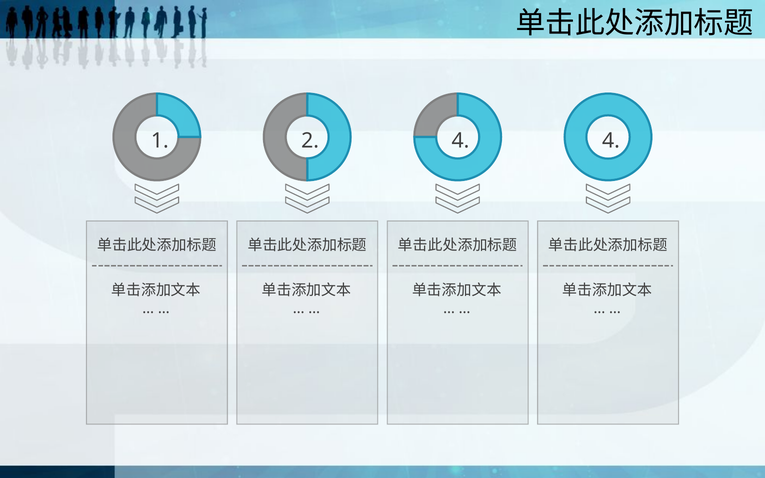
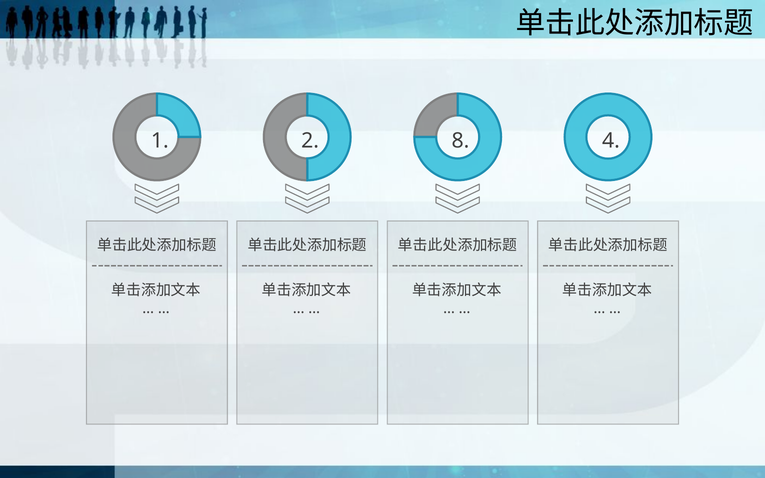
2 4: 4 -> 8
